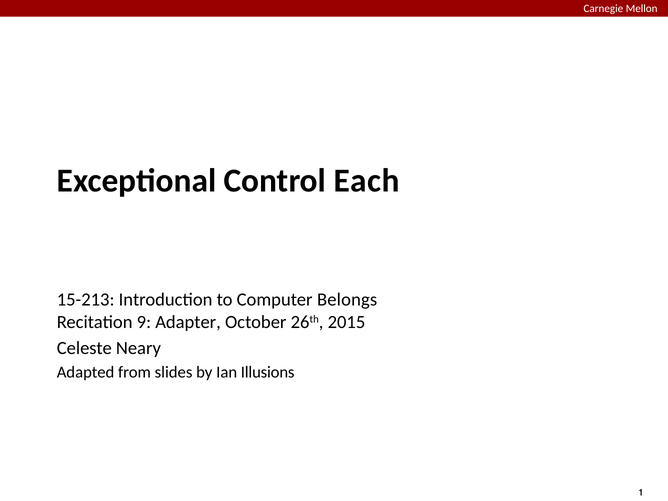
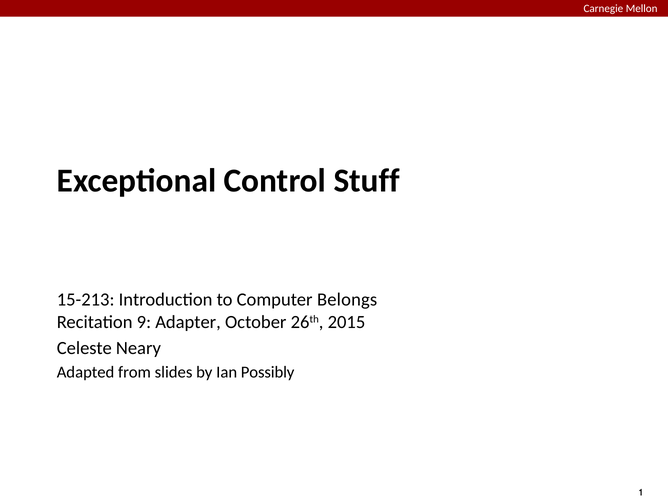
Each: Each -> Stuff
Illusions: Illusions -> Possibly
